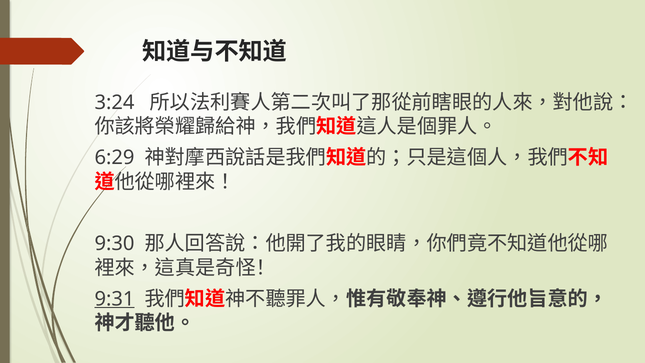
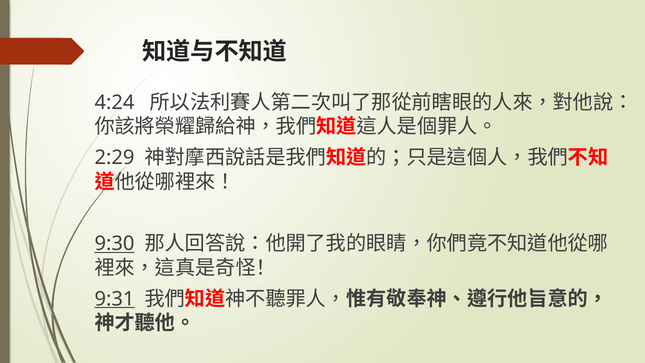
3:24: 3:24 -> 4:24
6:29: 6:29 -> 2:29
9:30 underline: none -> present
